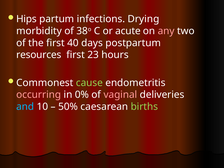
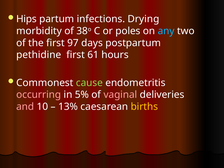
acute: acute -> poles
any colour: pink -> light blue
40: 40 -> 97
resources: resources -> pethidine
23: 23 -> 61
0%: 0% -> 5%
and colour: light blue -> pink
50%: 50% -> 13%
births colour: light green -> yellow
